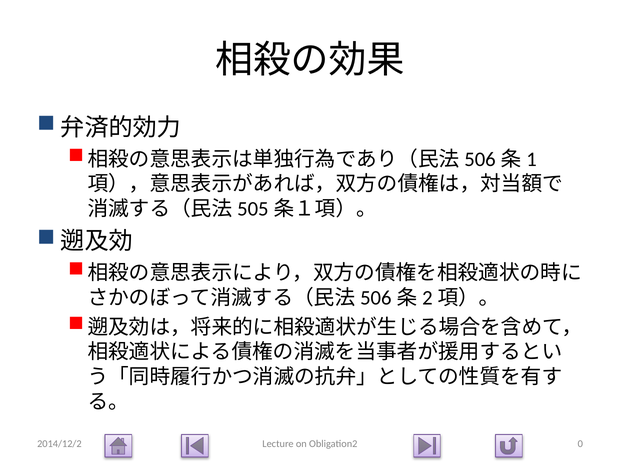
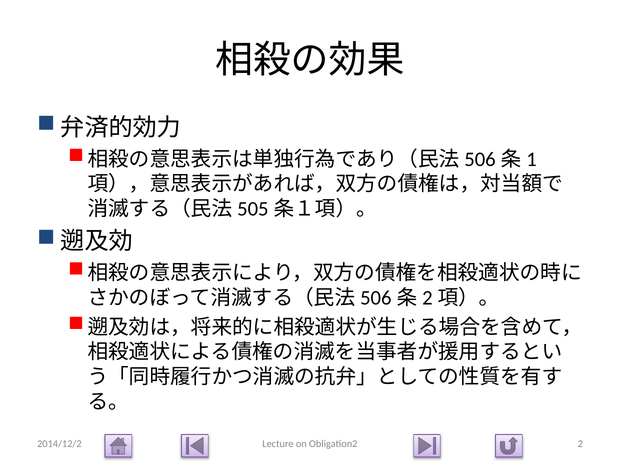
0: 0 -> 2
